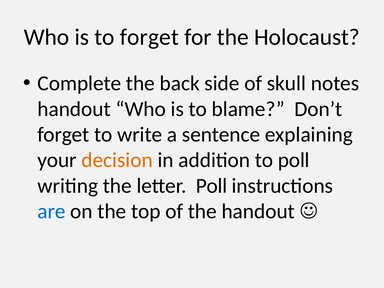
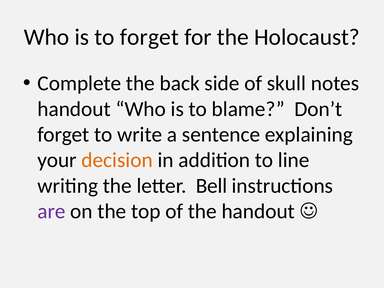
to poll: poll -> line
letter Poll: Poll -> Bell
are colour: blue -> purple
